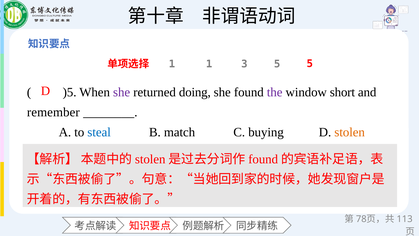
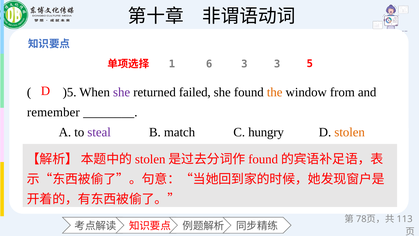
1 1: 1 -> 6
3 5: 5 -> 3
doing: doing -> failed
the colour: purple -> orange
short: short -> from
steal colour: blue -> purple
buying: buying -> hungry
